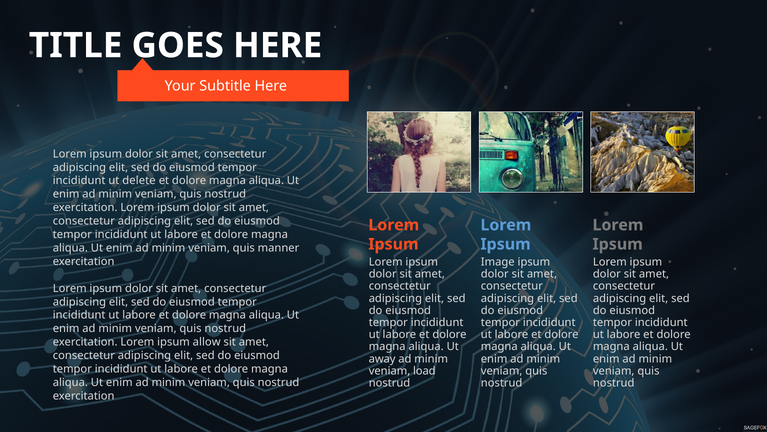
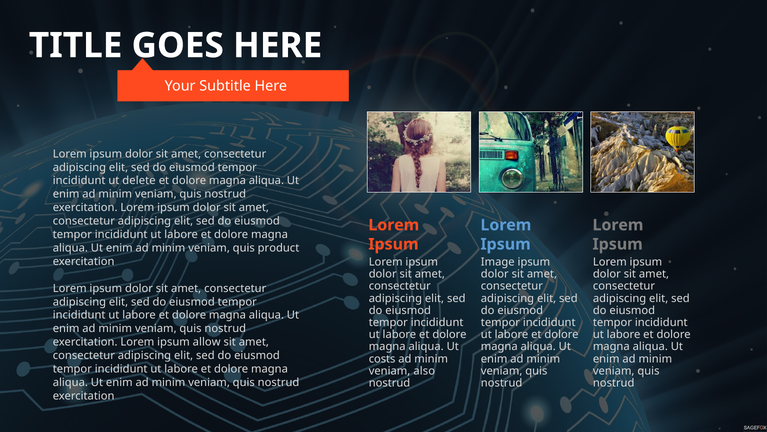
manner: manner -> product
away: away -> costs
load: load -> also
